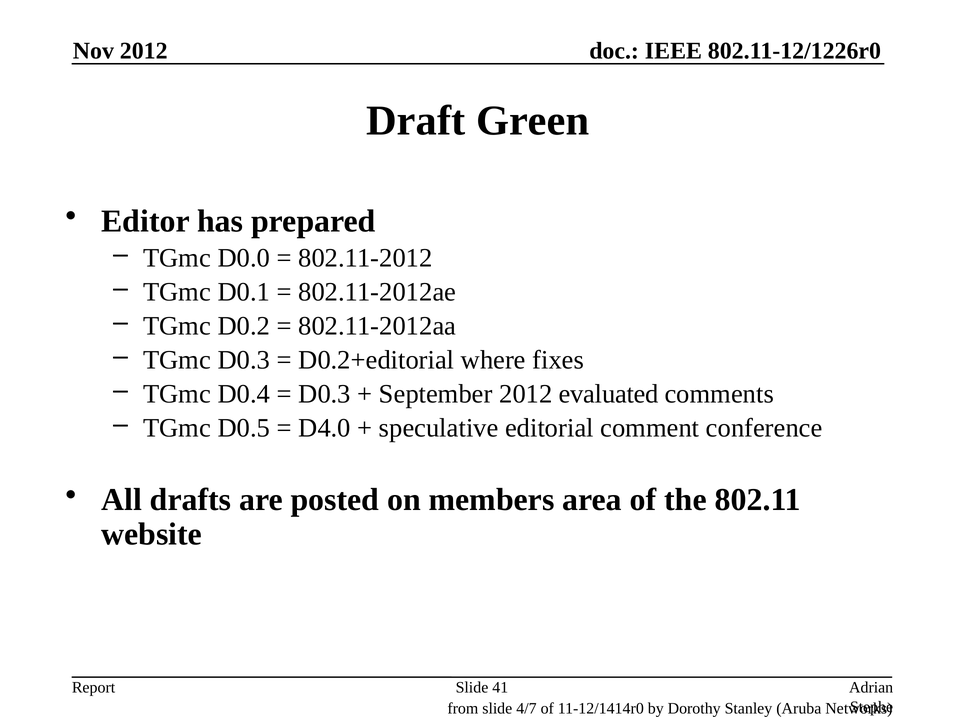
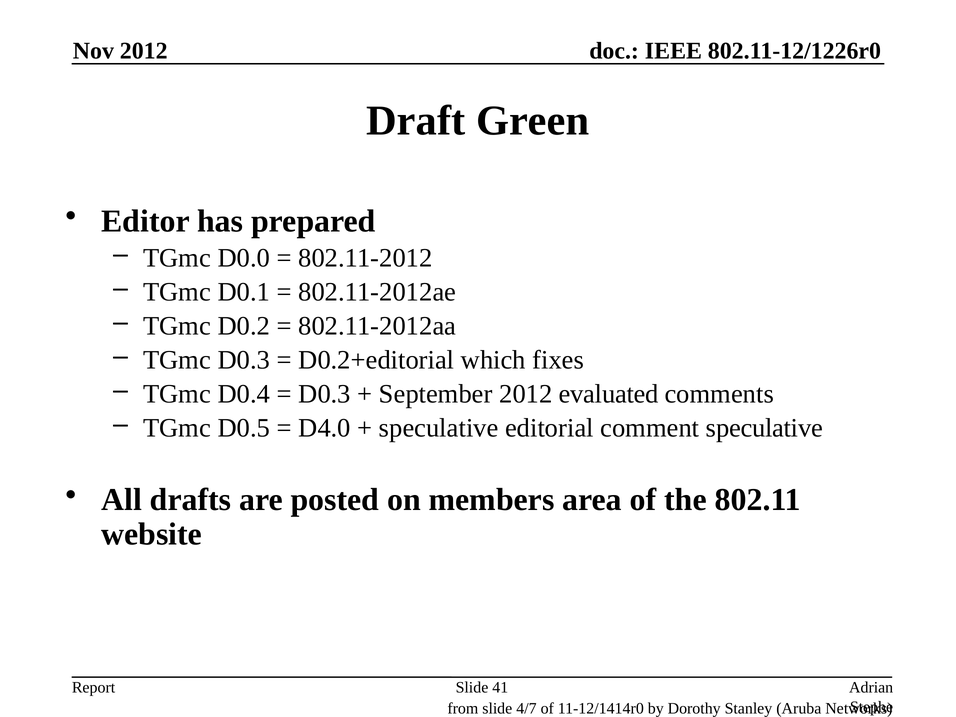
where: where -> which
comment conference: conference -> speculative
